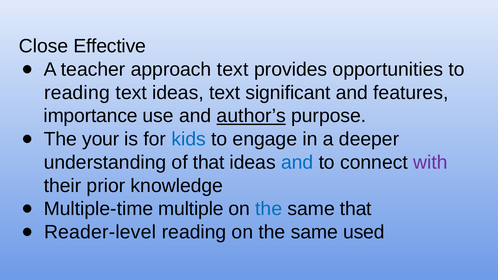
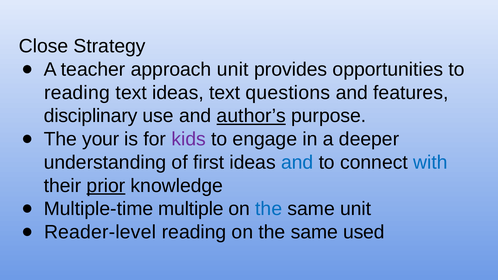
Effective: Effective -> Strategy
approach text: text -> unit
significant: significant -> questions
importance: importance -> disciplinary
kids colour: blue -> purple
of that: that -> first
with colour: purple -> blue
prior underline: none -> present
same that: that -> unit
